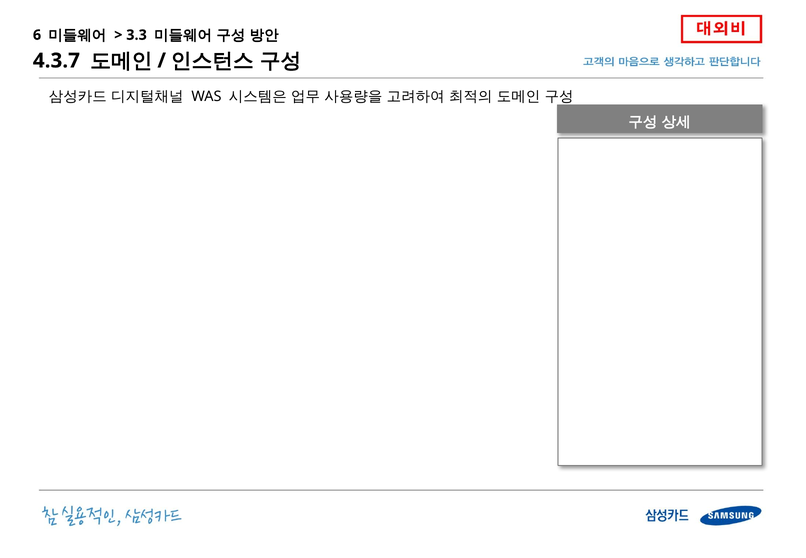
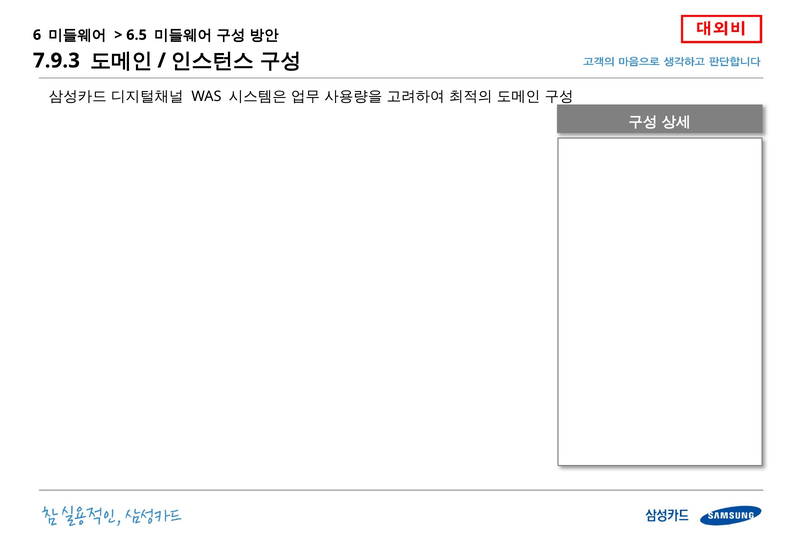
3.3: 3.3 -> 6.5
4.3.7: 4.3.7 -> 7.9.3
